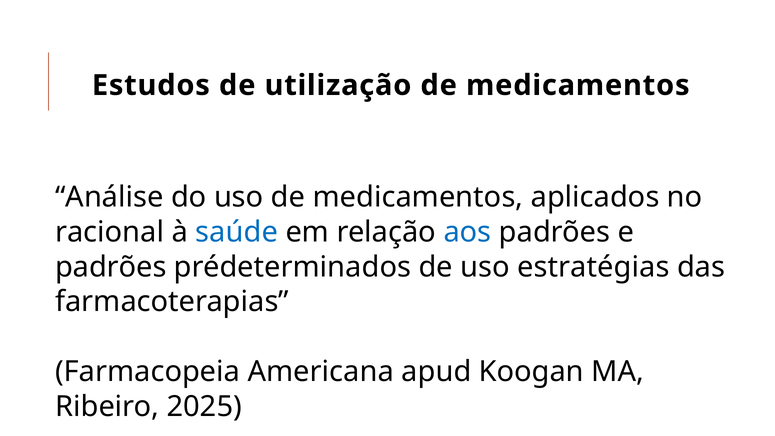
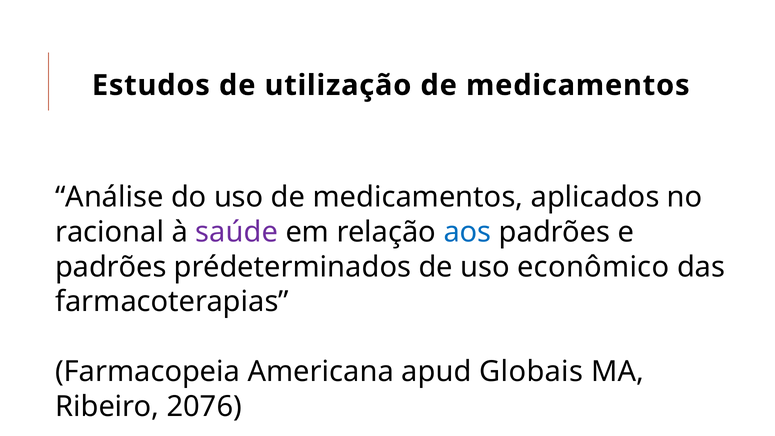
saúde colour: blue -> purple
estratégias: estratégias -> econômico
Koogan: Koogan -> Globais
2025: 2025 -> 2076
